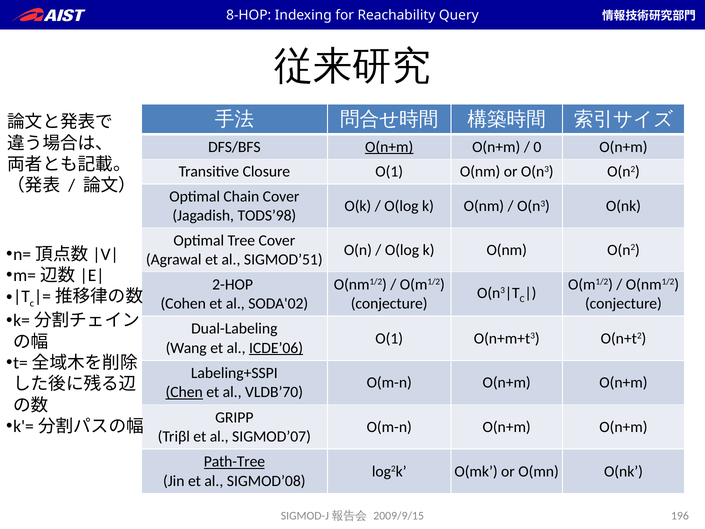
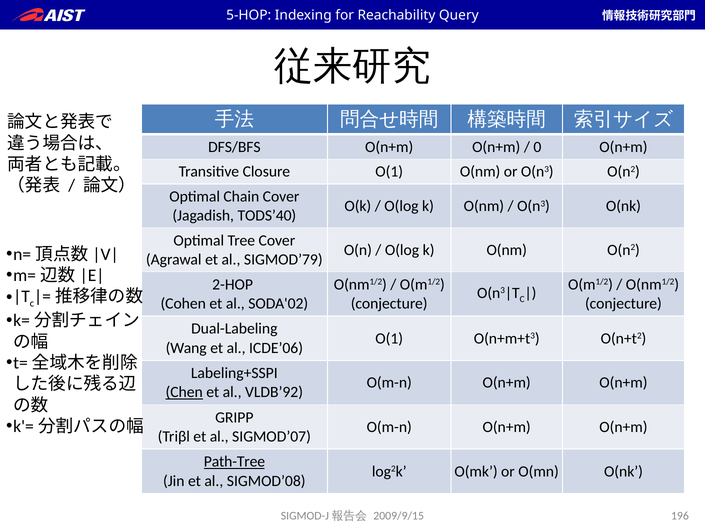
8-HOP: 8-HOP -> 5-HOP
O(n+m at (389, 147) underline: present -> none
TODS’98: TODS’98 -> TODS’40
SIGMOD’51: SIGMOD’51 -> SIGMOD’79
ICDE’06 underline: present -> none
VLDB’70: VLDB’70 -> VLDB’92
